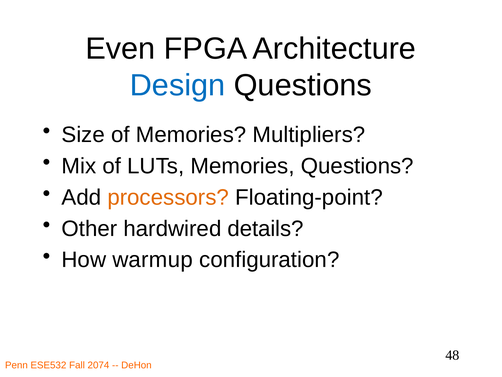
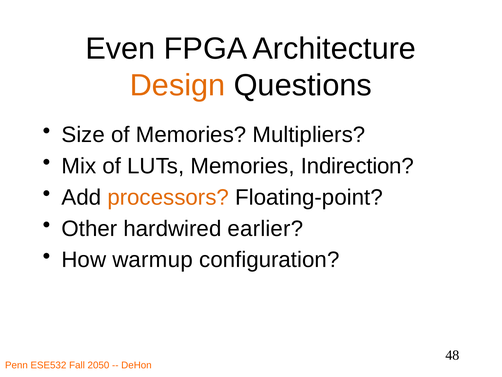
Design colour: blue -> orange
Memories Questions: Questions -> Indirection
details: details -> earlier
2074: 2074 -> 2050
